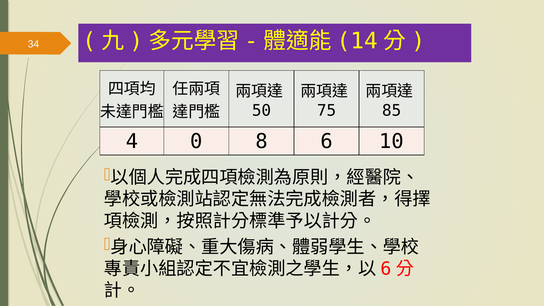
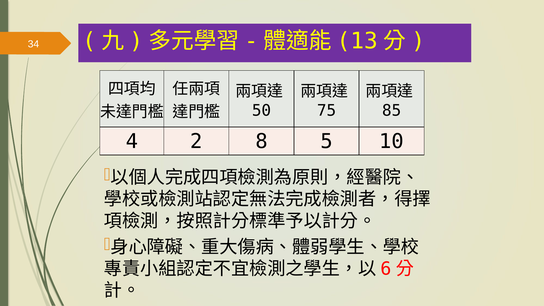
14: 14 -> 13
0: 0 -> 2
6: 6 -> 5
